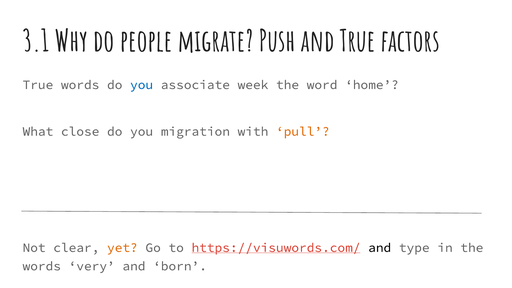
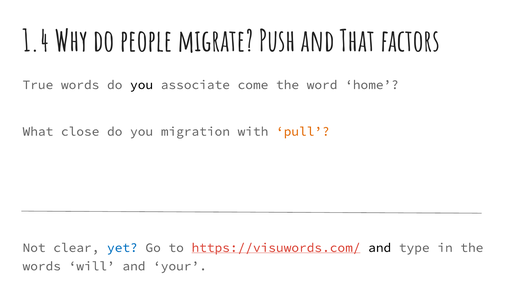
3.1: 3.1 -> 1.4
and True: True -> That
you at (142, 85) colour: blue -> black
week: week -> come
yet colour: orange -> blue
very: very -> will
born: born -> your
